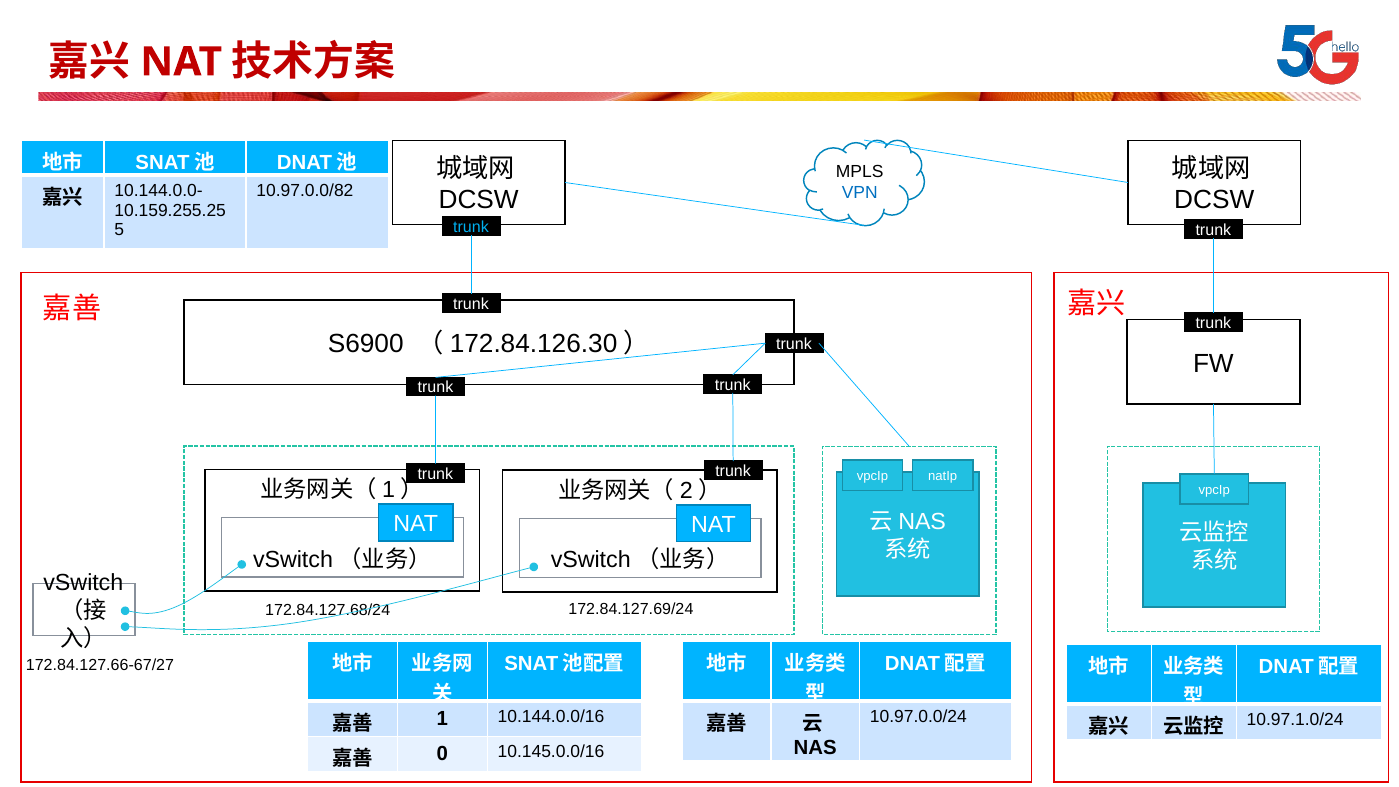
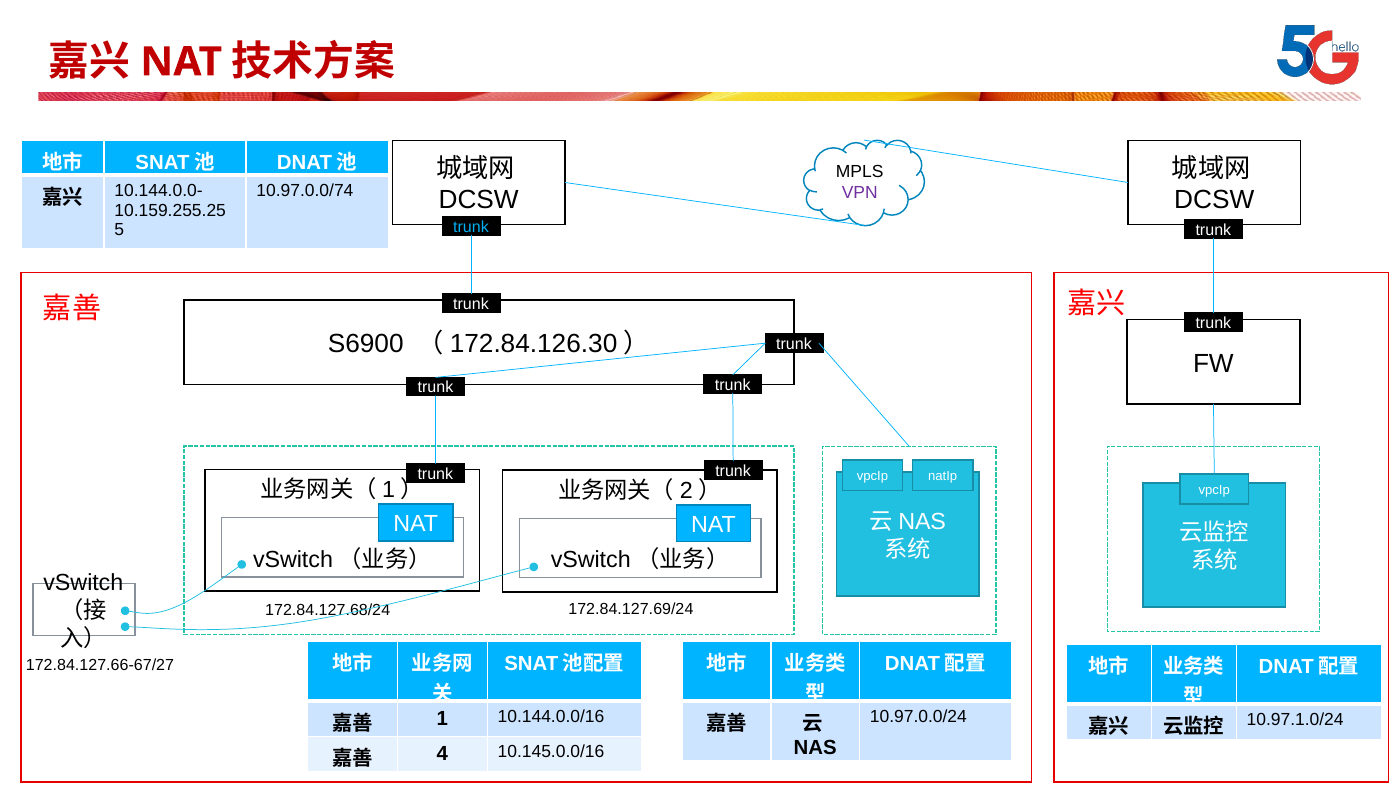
10.97.0.0/82: 10.97.0.0/82 -> 10.97.0.0/74
VPN colour: blue -> purple
0: 0 -> 4
